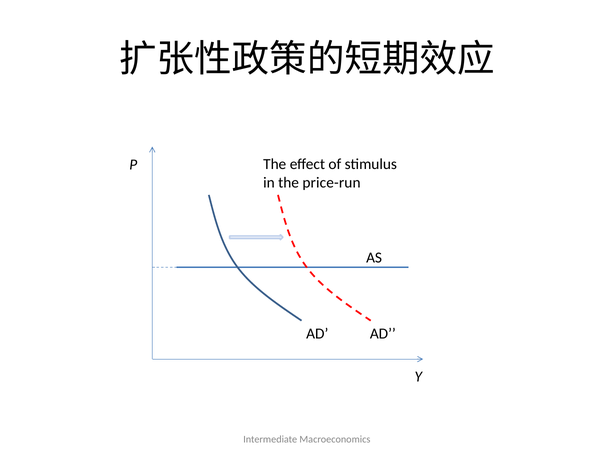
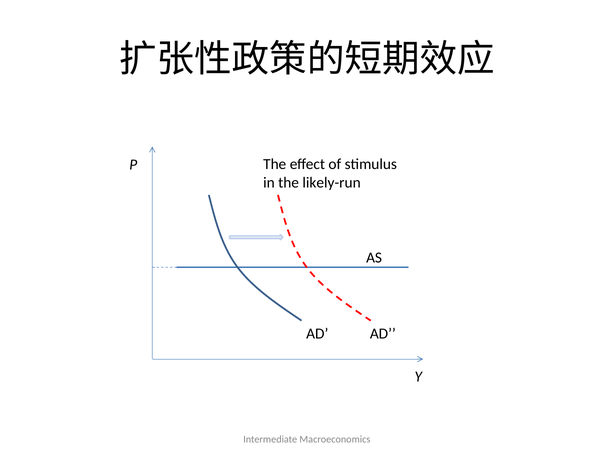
price-run: price-run -> likely-run
